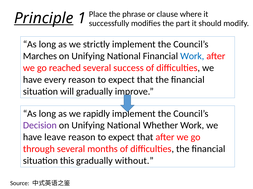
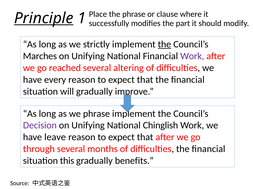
the at (164, 45) underline: none -> present
Work at (192, 56) colour: blue -> purple
success: success -> altering
we rapidly: rapidly -> phrase
Whether: Whether -> Chinglish
without: without -> benefits
